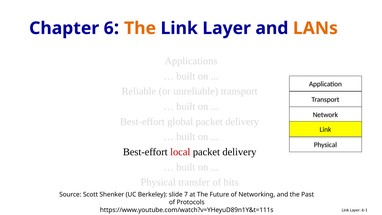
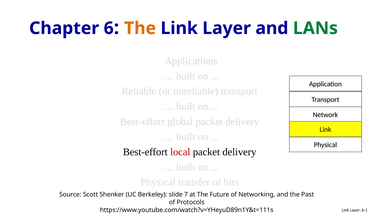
LANs colour: orange -> green
